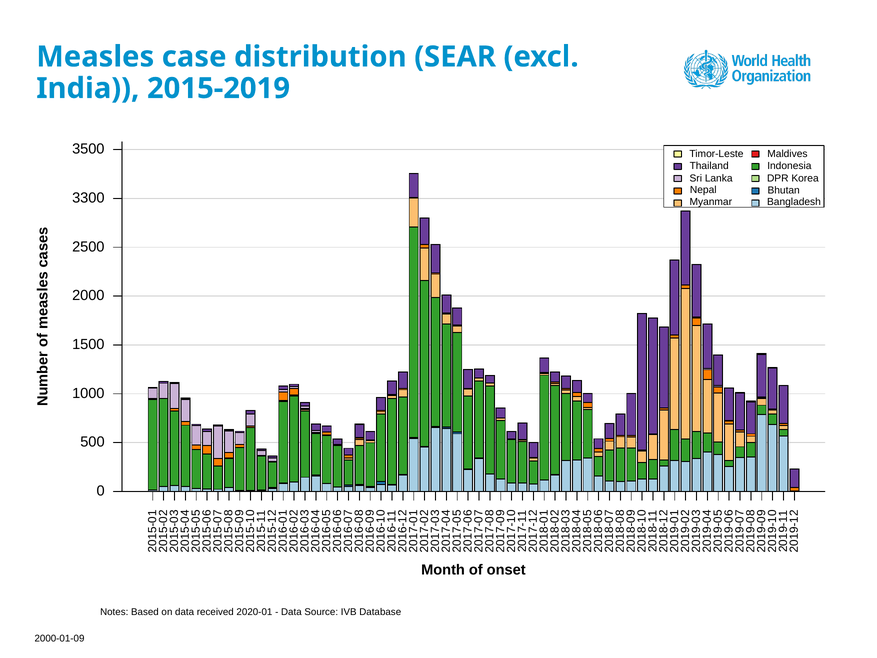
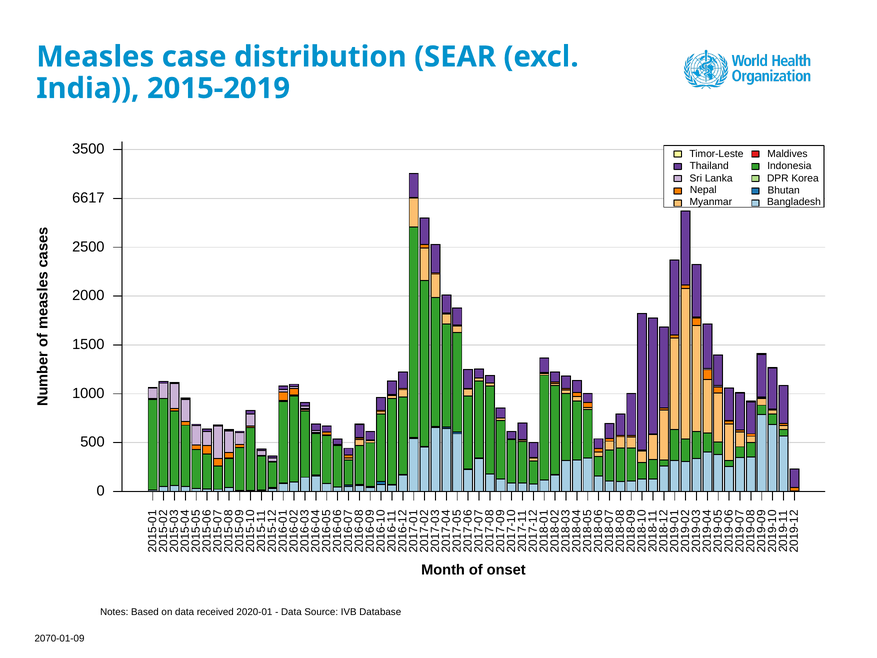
3300: 3300 -> 6617
2000-01-09: 2000-01-09 -> 2070-01-09
